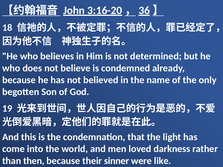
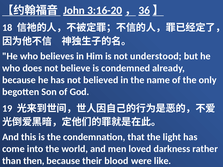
determined: determined -> understood
sinner: sinner -> blood
